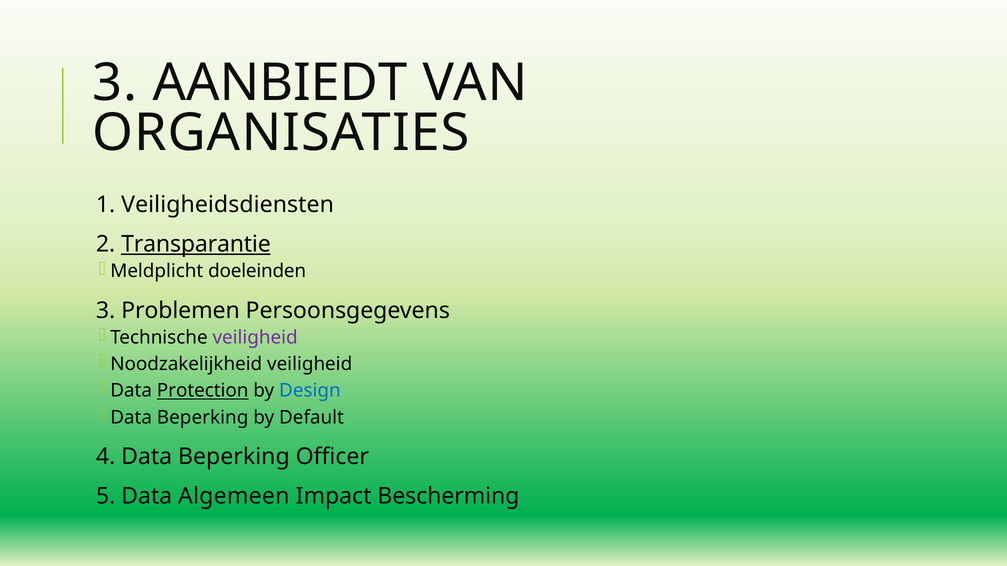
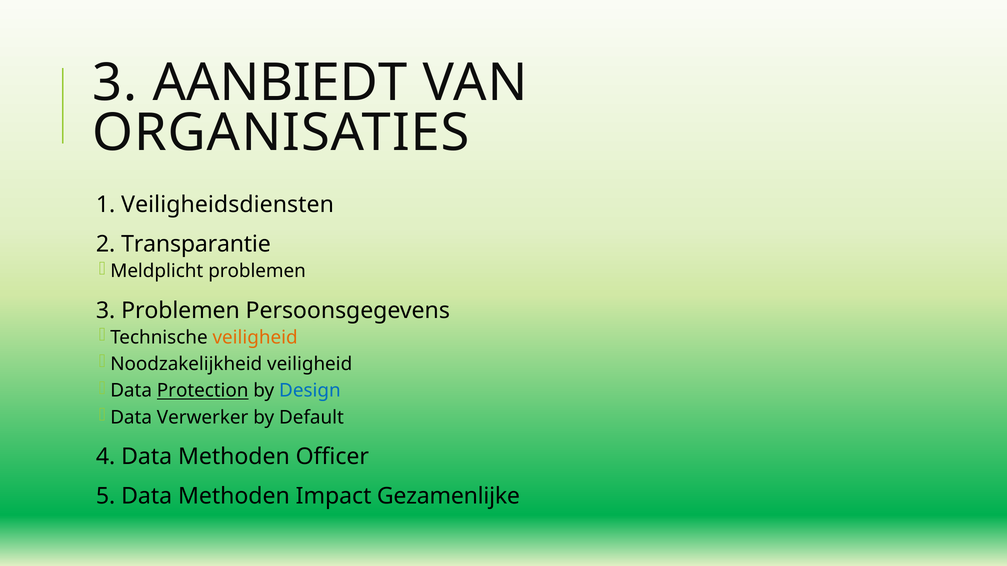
Transparantie underline: present -> none
Meldplicht doeleinden: doeleinden -> problemen
veiligheid at (255, 338) colour: purple -> orange
Beperking at (203, 418): Beperking -> Verwerker
4 Data Beperking: Beperking -> Methoden
5 Data Algemeen: Algemeen -> Methoden
Bescherming: Bescherming -> Gezamenlijke
